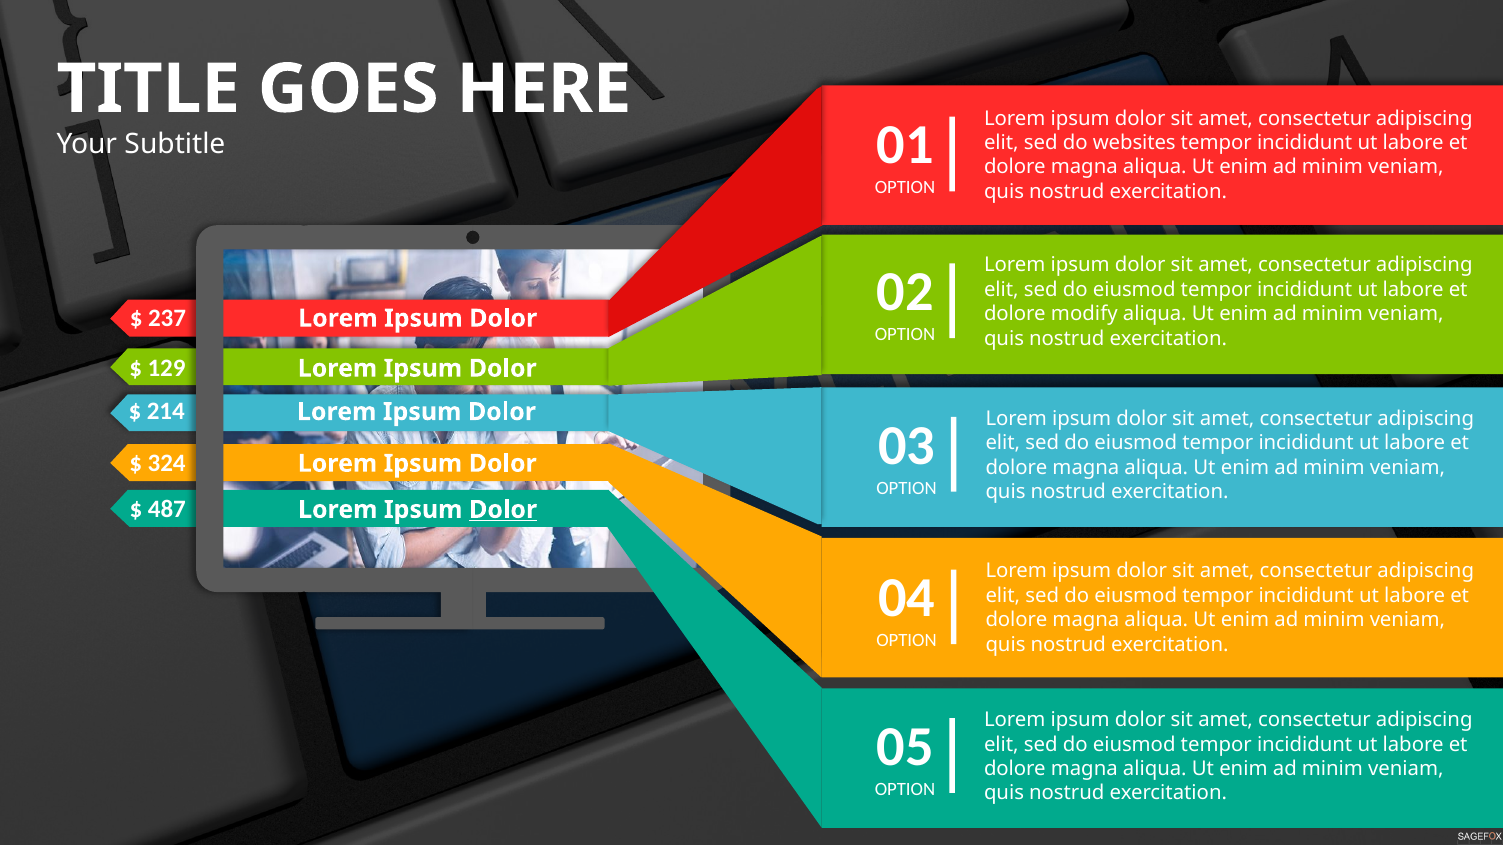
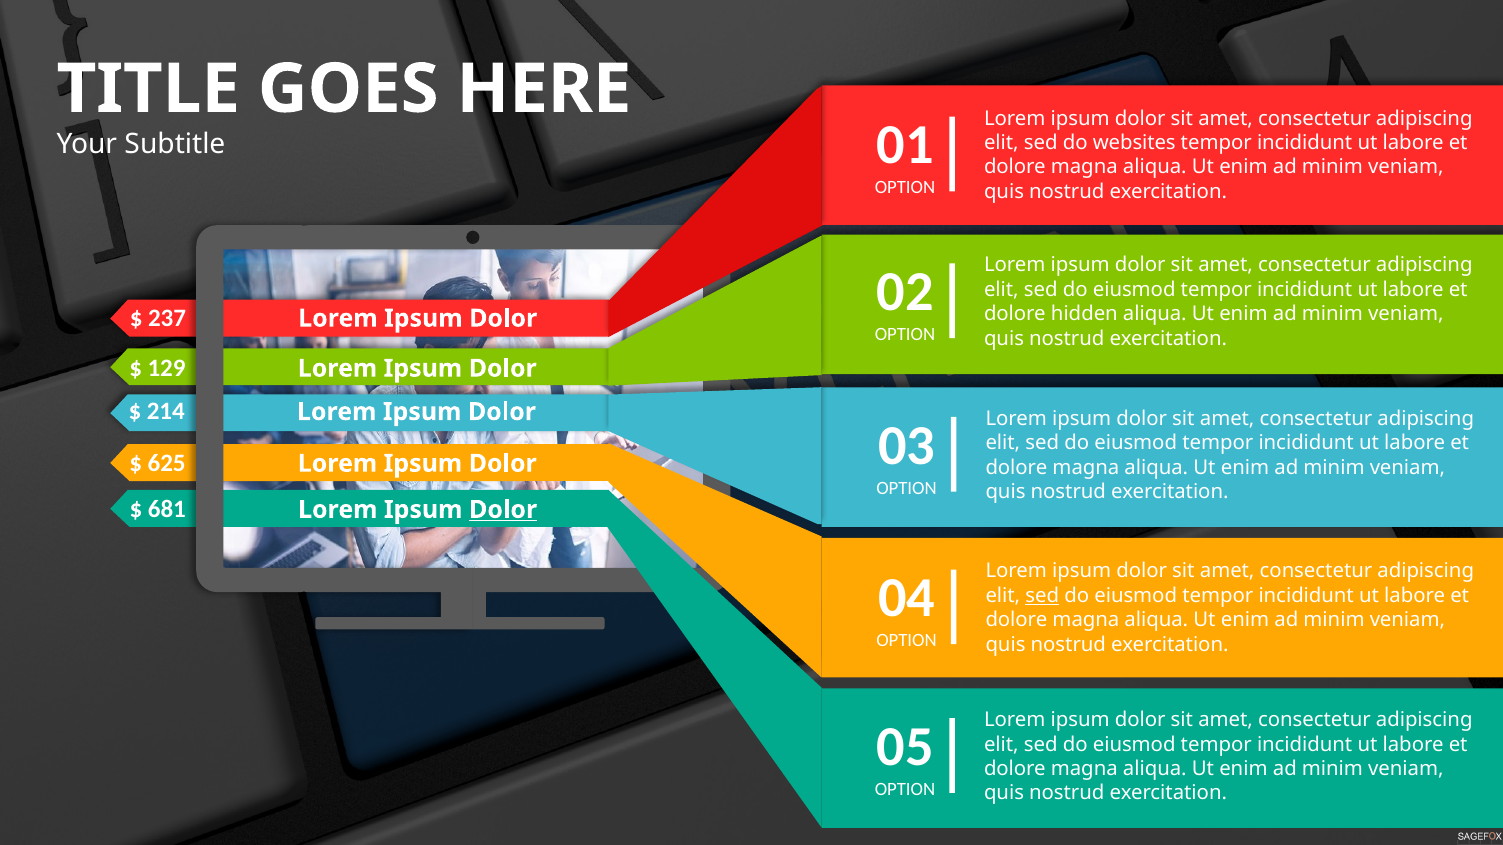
modify: modify -> hidden
324: 324 -> 625
487: 487 -> 681
sed at (1042, 596) underline: none -> present
